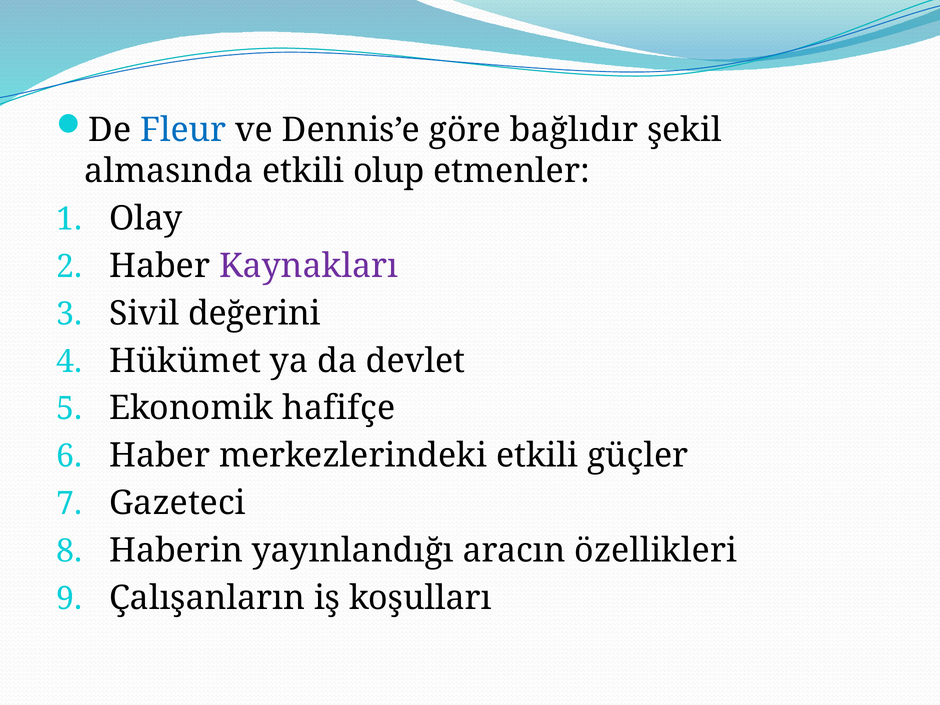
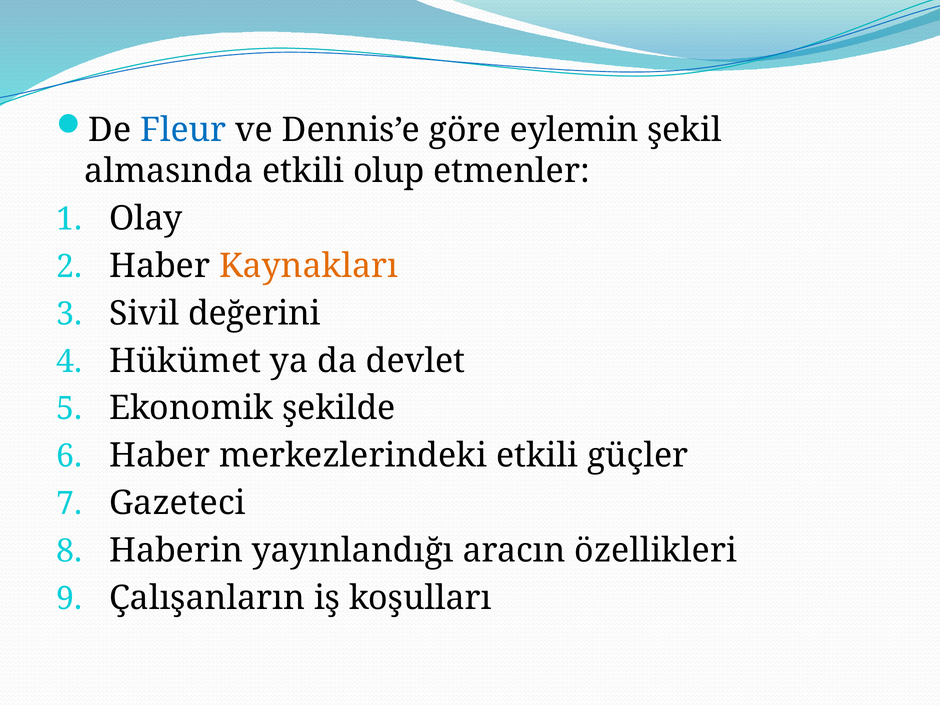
bağlıdır: bağlıdır -> eylemin
Kaynakları colour: purple -> orange
hafifçe: hafifçe -> şekilde
